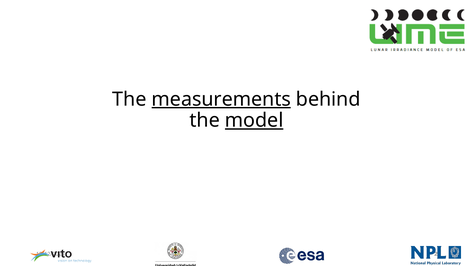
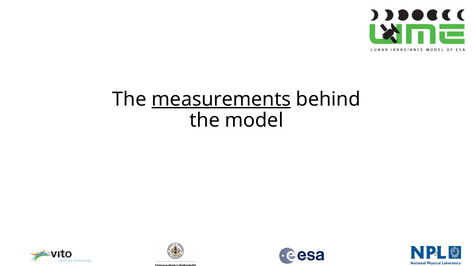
model underline: present -> none
